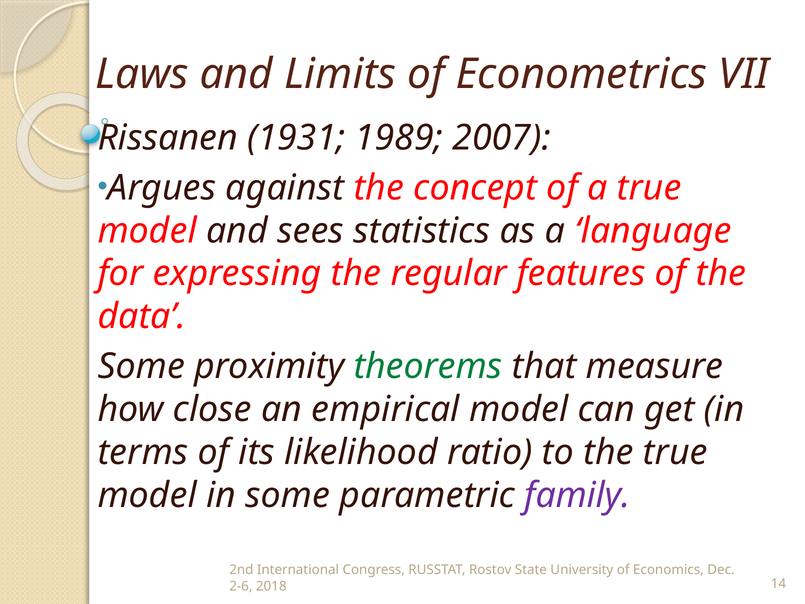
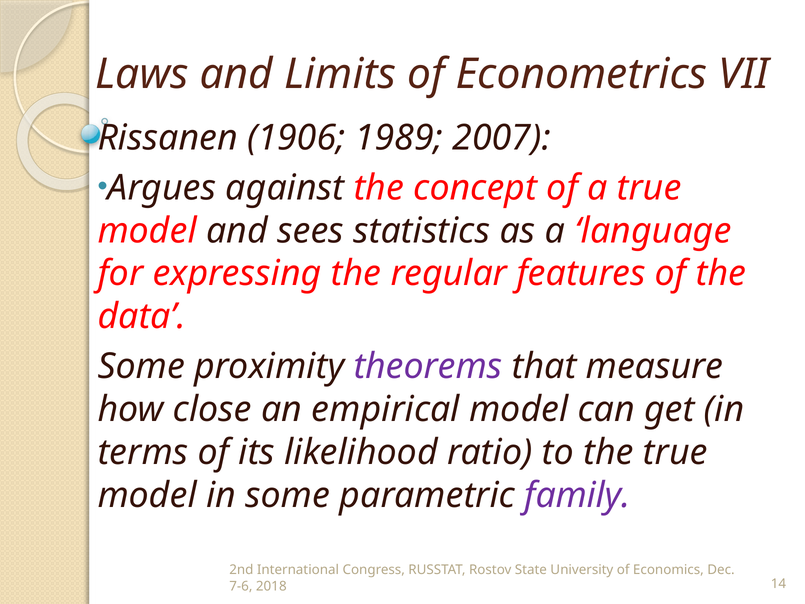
1931: 1931 -> 1906
theorems colour: green -> purple
2-6: 2-6 -> 7-6
